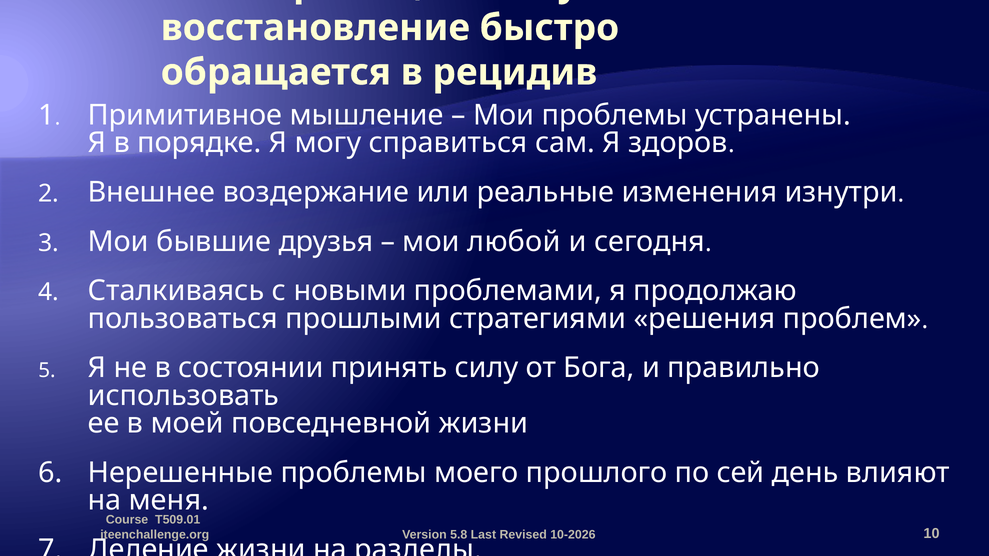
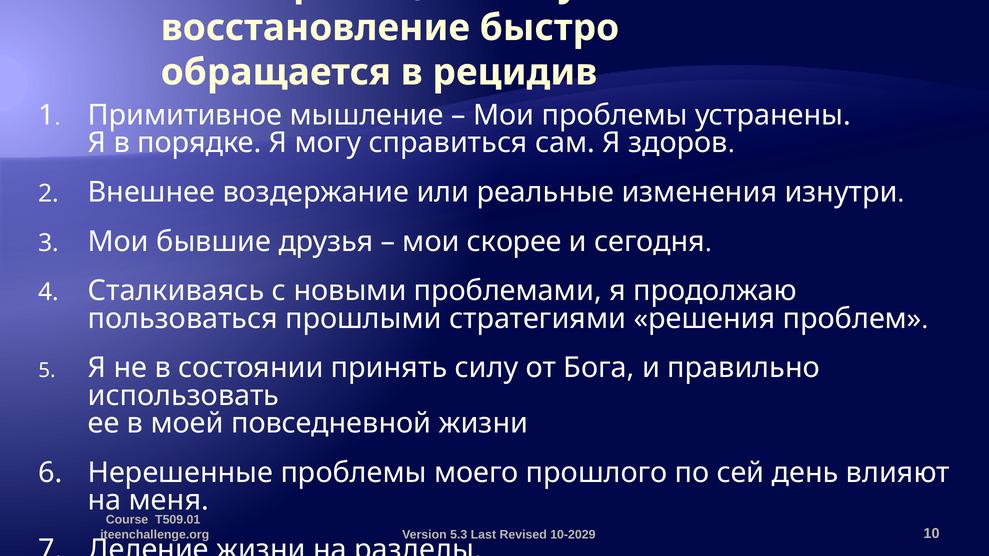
любой: любой -> скорее
5.8: 5.8 -> 5.3
10-2026: 10-2026 -> 10-2029
